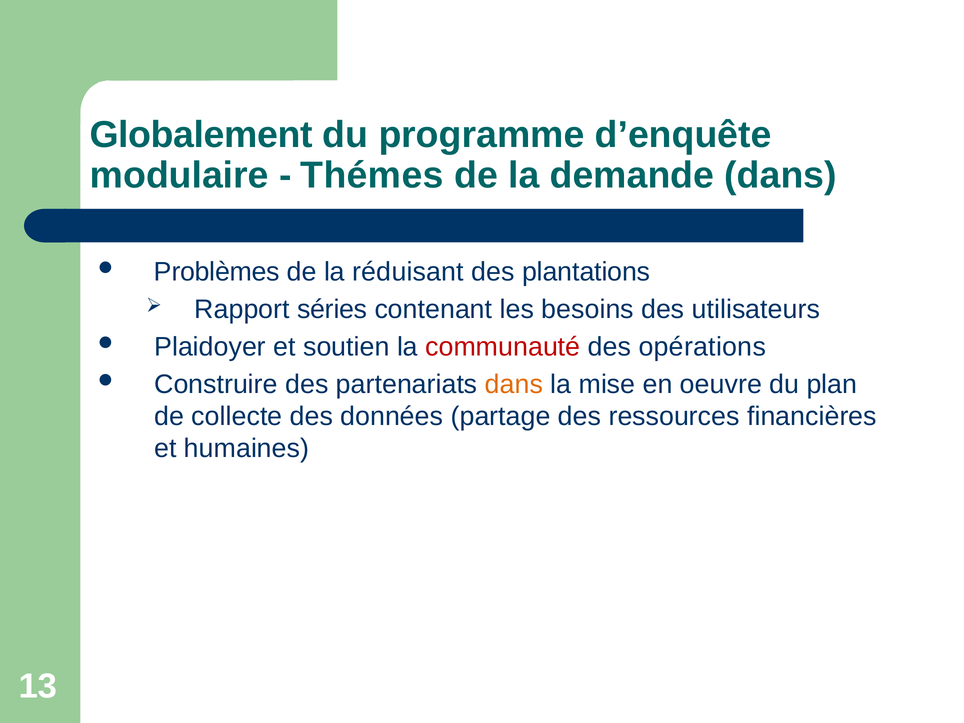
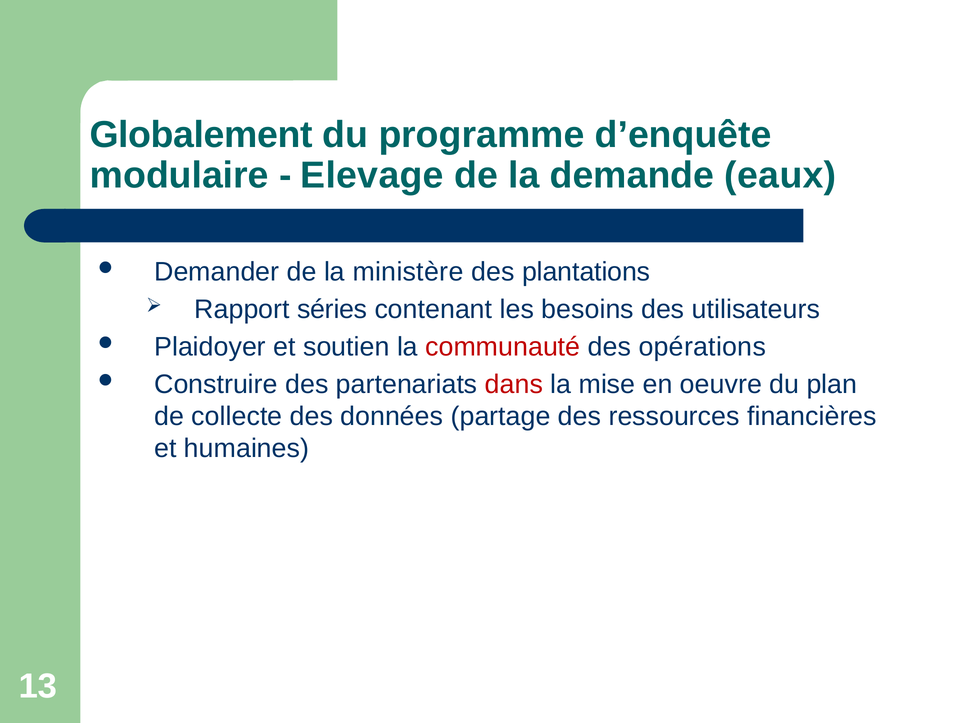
Thémes: Thémes -> Elevage
demande dans: dans -> eaux
Problèmes: Problèmes -> Demander
réduisant: réduisant -> ministère
dans at (514, 384) colour: orange -> red
